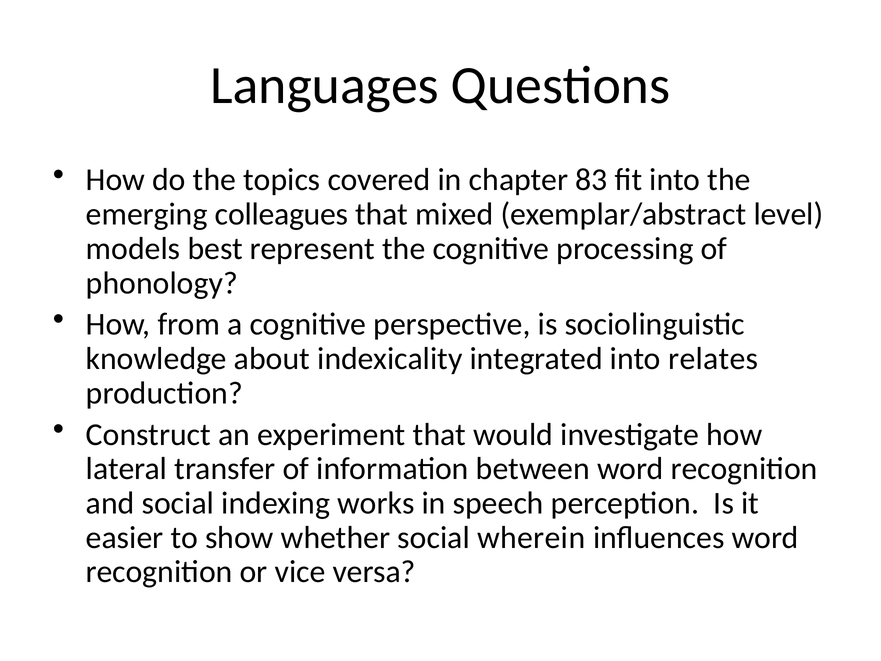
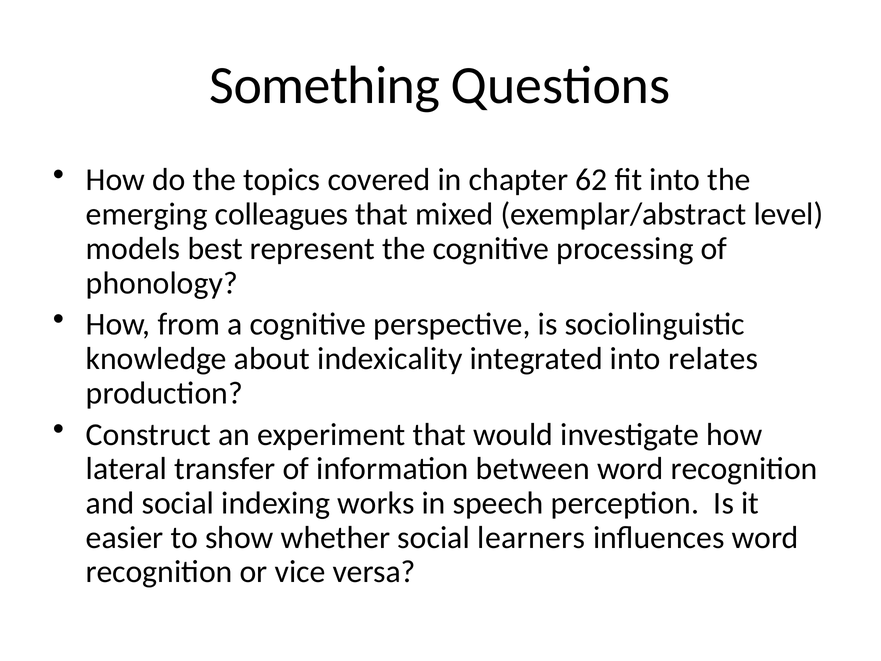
Languages: Languages -> Something
83: 83 -> 62
wherein: wherein -> learners
